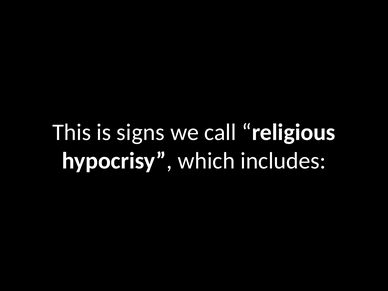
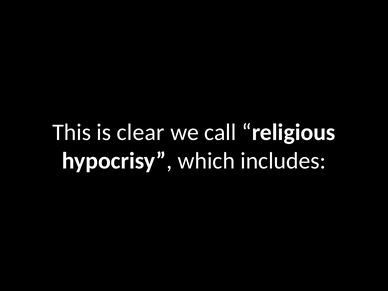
signs: signs -> clear
